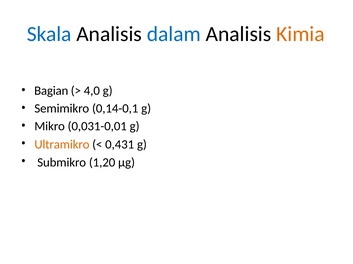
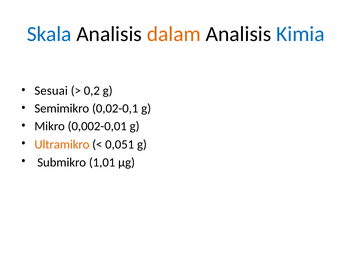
dalam colour: blue -> orange
Kimia colour: orange -> blue
Bagian: Bagian -> Sesuai
4,0: 4,0 -> 0,2
0,14-0,1: 0,14-0,1 -> 0,02-0,1
0,031-0,01: 0,031-0,01 -> 0,002-0,01
0,431: 0,431 -> 0,051
1,20: 1,20 -> 1,01
